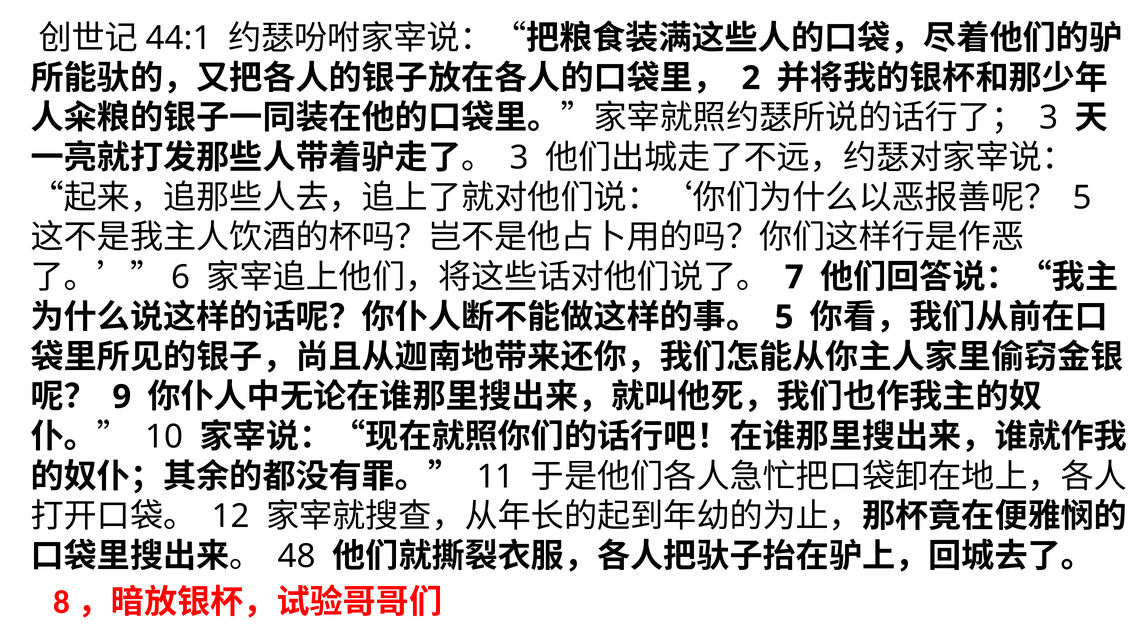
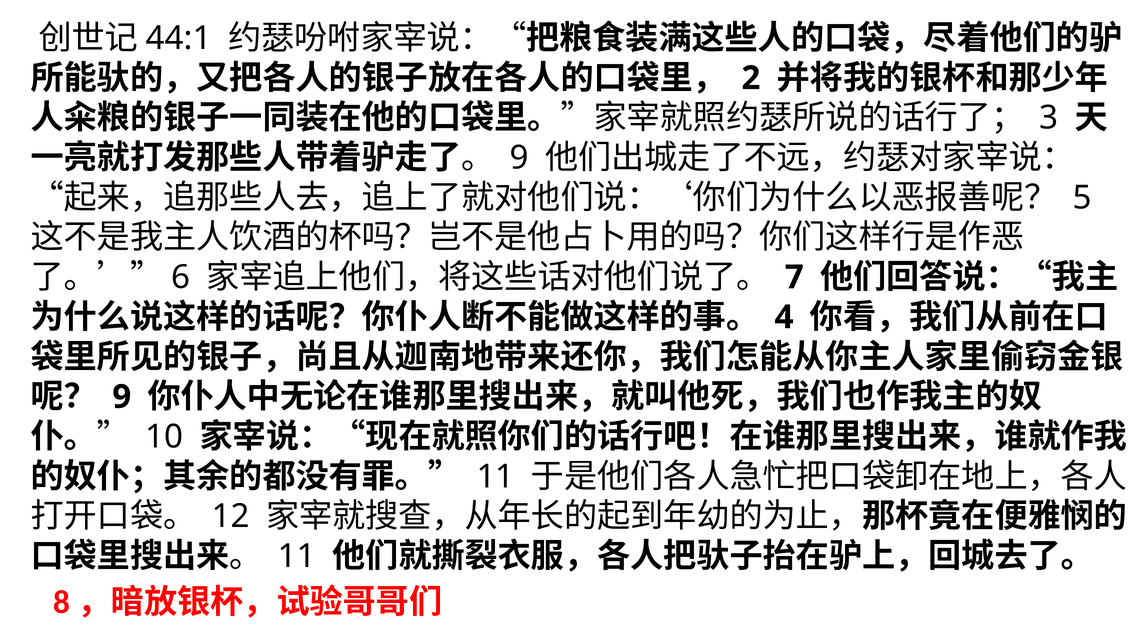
3 at (519, 158): 3 -> 9
5 at (784, 317): 5 -> 4
48 at (297, 556): 48 -> 11
